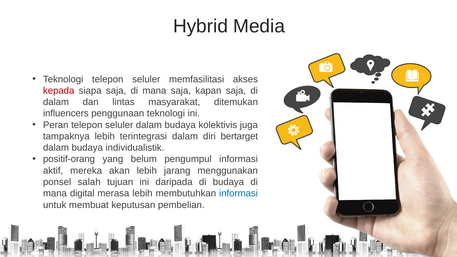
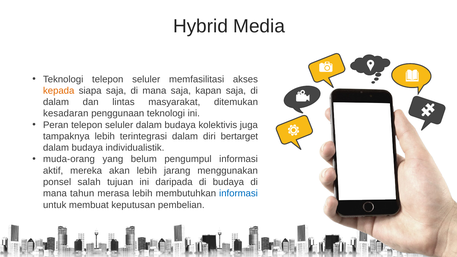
kepada colour: red -> orange
influencers: influencers -> kesadaran
positif-orang: positif-orang -> muda-orang
digital: digital -> tahun
